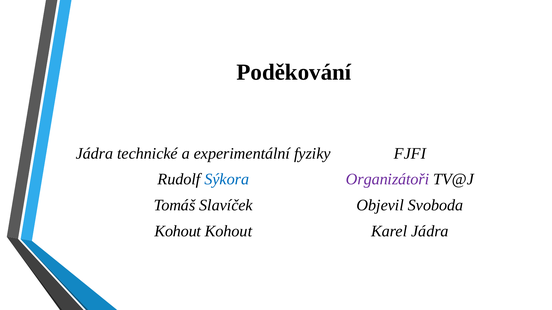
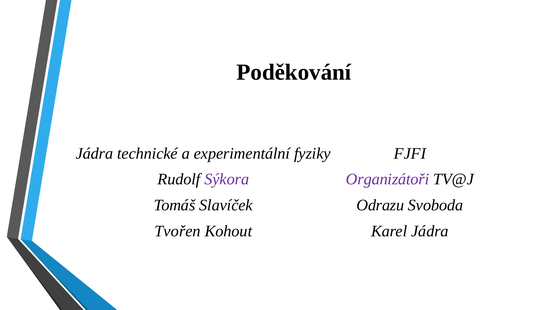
Sýkora colour: blue -> purple
Objevil: Objevil -> Odrazu
Kohout at (178, 232): Kohout -> Tvořen
